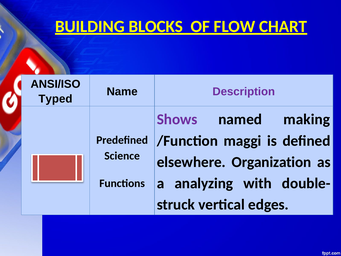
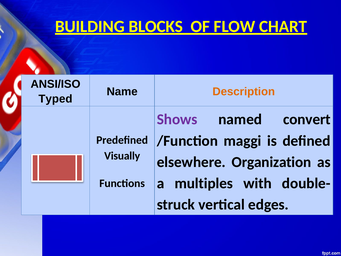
Description colour: purple -> orange
making: making -> convert
Science: Science -> Visually
analyzing: analyzing -> multiples
